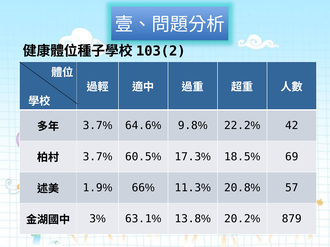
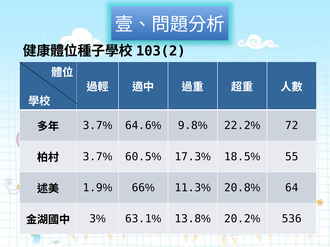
42: 42 -> 72
69: 69 -> 55
57: 57 -> 64
879: 879 -> 536
